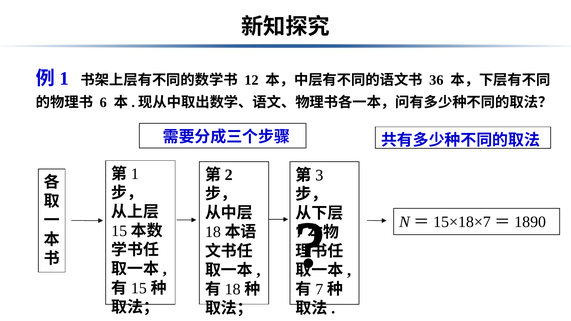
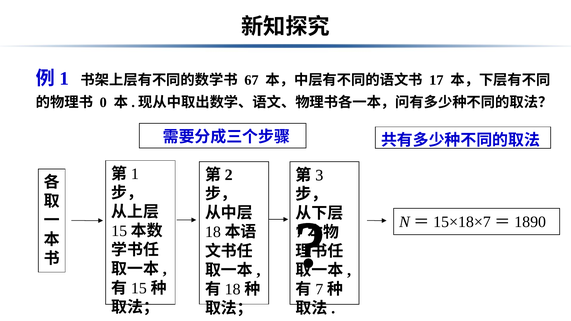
12: 12 -> 67
36: 36 -> 17
6: 6 -> 0
